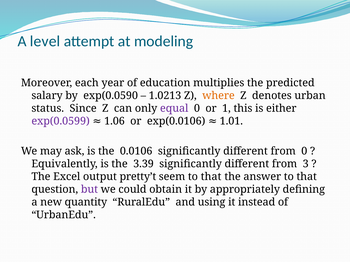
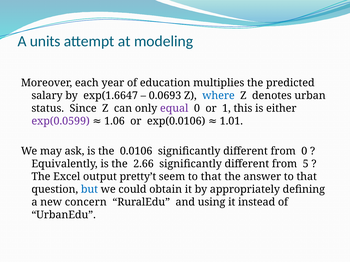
level: level -> units
exp(0.0590: exp(0.0590 -> exp(1.6647
1.0213: 1.0213 -> 0.0693
where colour: orange -> blue
3.39: 3.39 -> 2.66
3: 3 -> 5
but colour: purple -> blue
quantity: quantity -> concern
